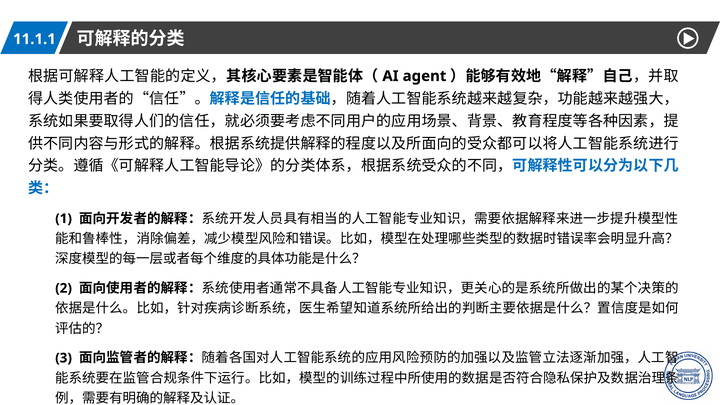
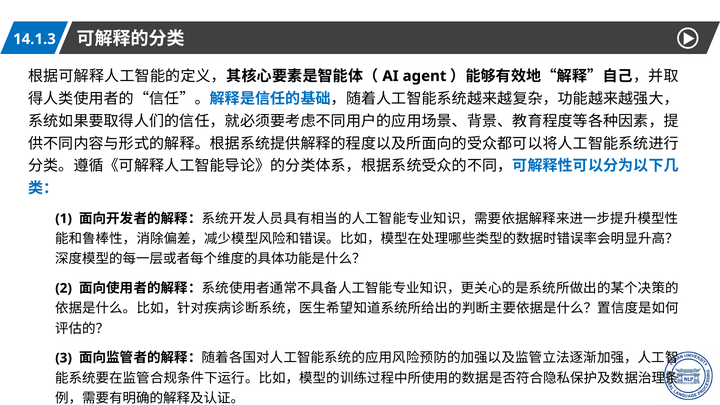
11.1.1: 11.1.1 -> 14.1.3
